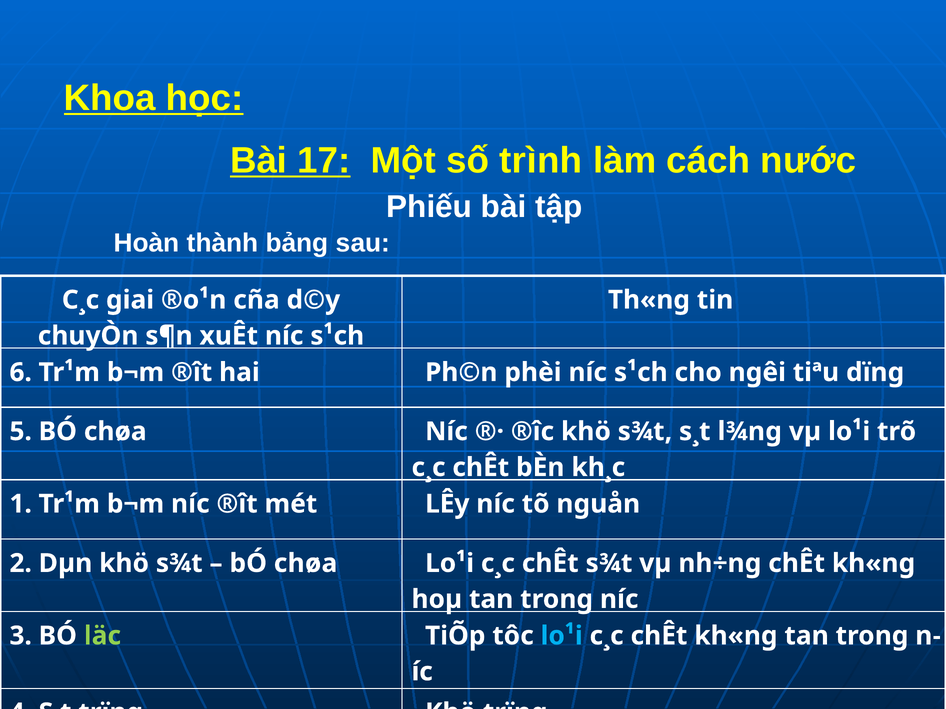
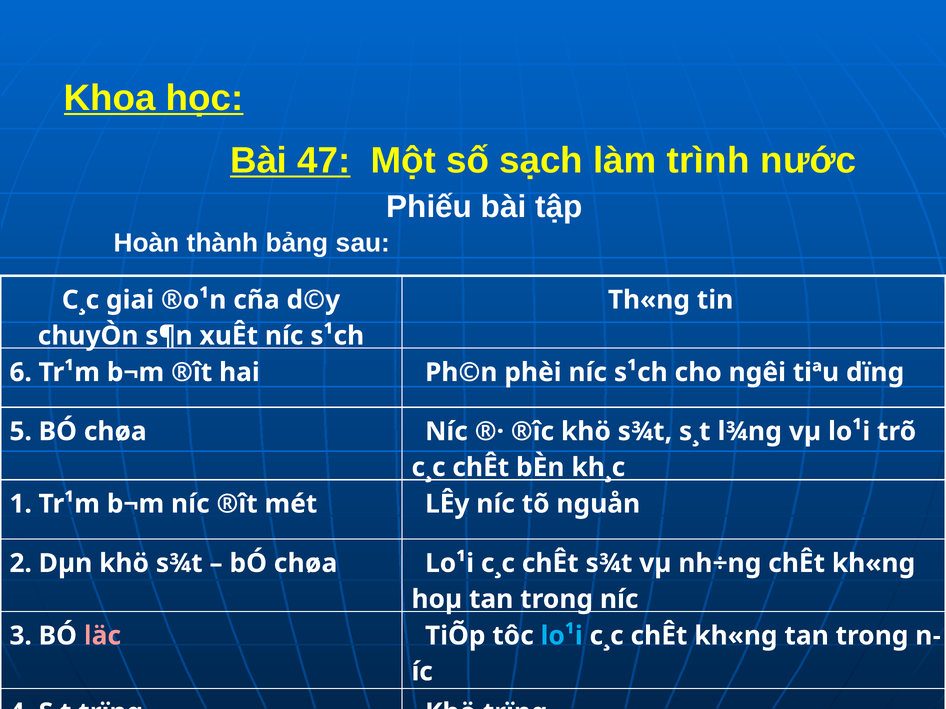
17: 17 -> 47
trình: trình -> sạch
cách: cách -> trình
läc colour: light green -> pink
